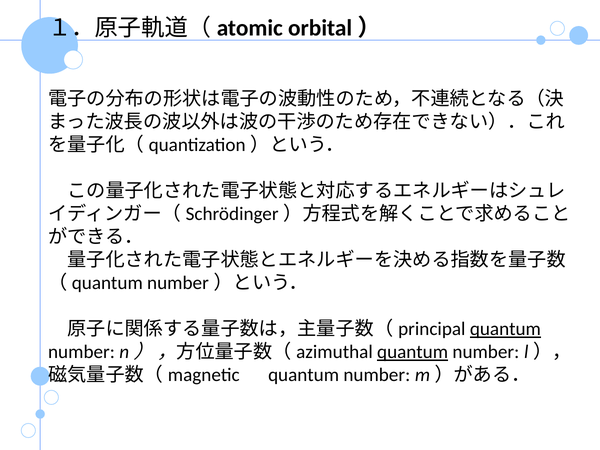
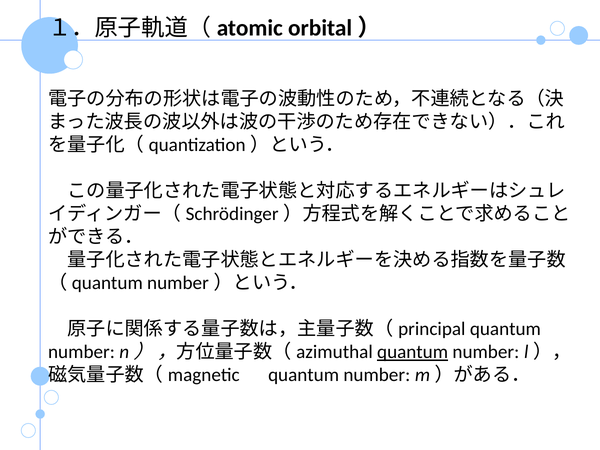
quantum at (505, 329) underline: present -> none
